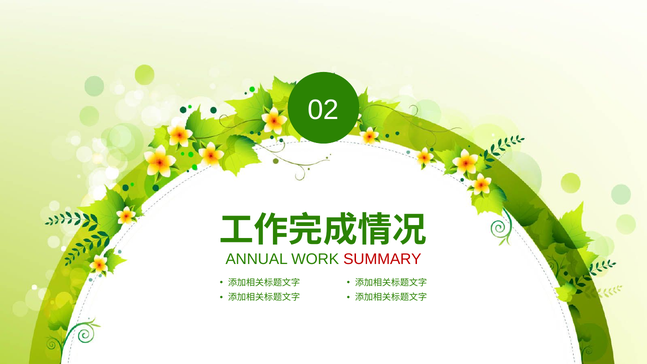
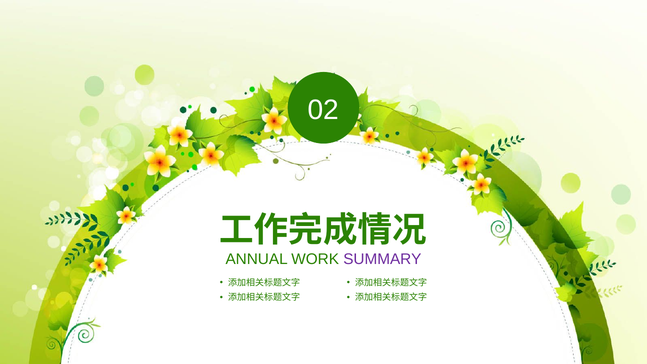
SUMMARY colour: red -> purple
